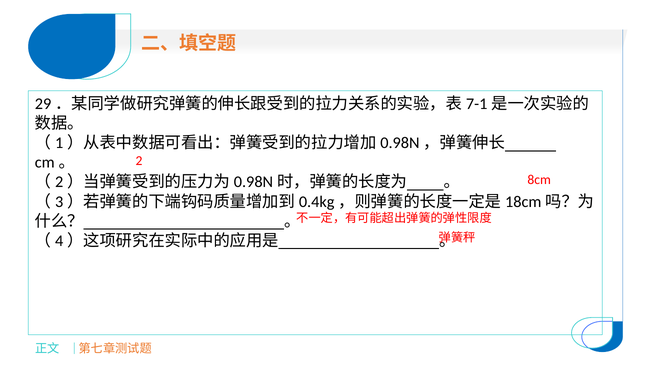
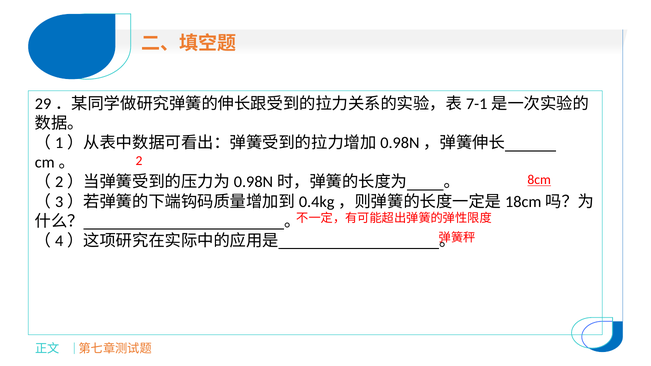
8cm underline: none -> present
